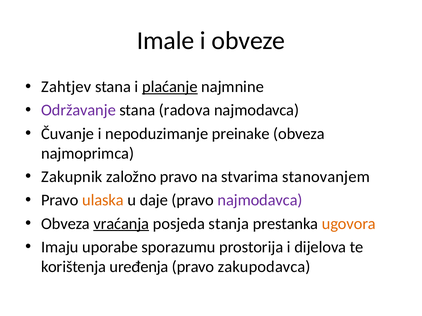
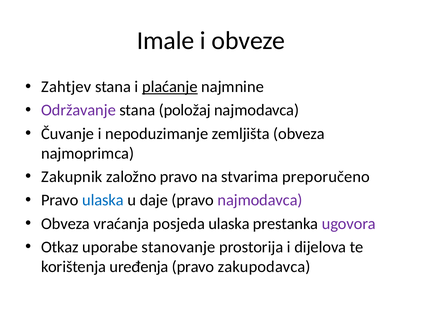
radova: radova -> položaj
preinake: preinake -> zemljišta
stanovanjem: stanovanjem -> preporučeno
ulaska at (103, 200) colour: orange -> blue
vraćanja underline: present -> none
posjeda stanja: stanja -> ulaska
ugovora colour: orange -> purple
Imaju: Imaju -> Otkaz
sporazumu: sporazumu -> stanovanje
